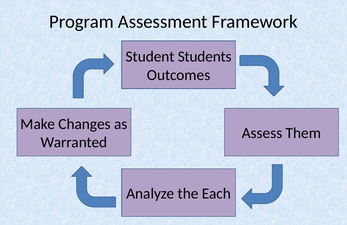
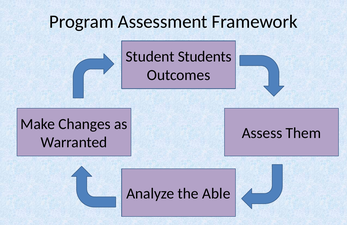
Each: Each -> Able
